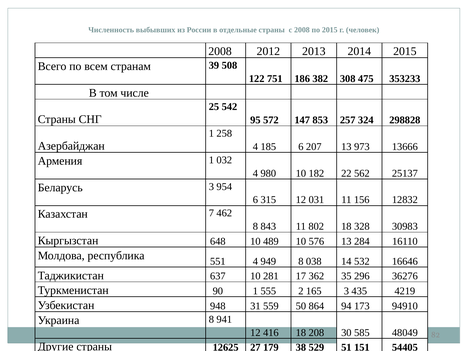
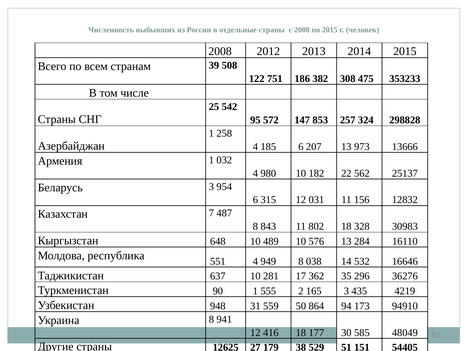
462: 462 -> 487
208: 208 -> 177
